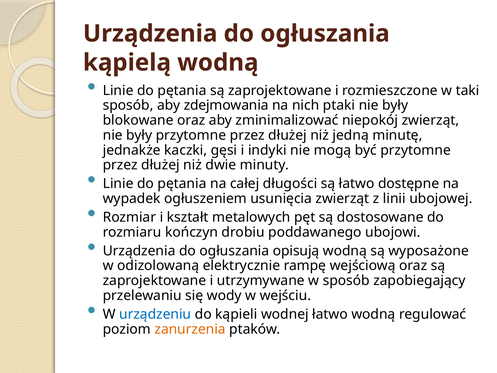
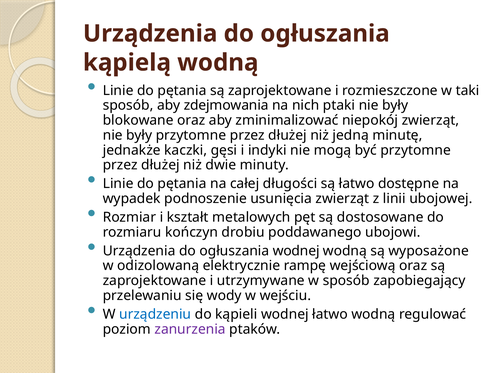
ogłuszeniem: ogłuszeniem -> podnoszenie
ogłuszania opisują: opisują -> wodnej
zanurzenia colour: orange -> purple
